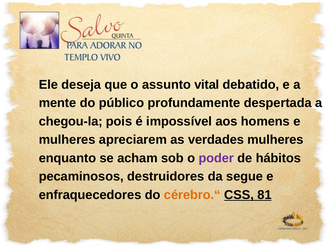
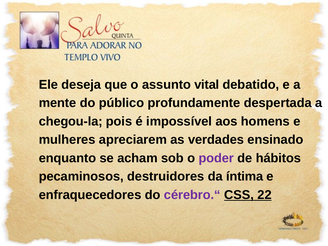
verdades mulheres: mulheres -> ensinado
segue: segue -> íntima
cérebro.“ colour: orange -> purple
81: 81 -> 22
